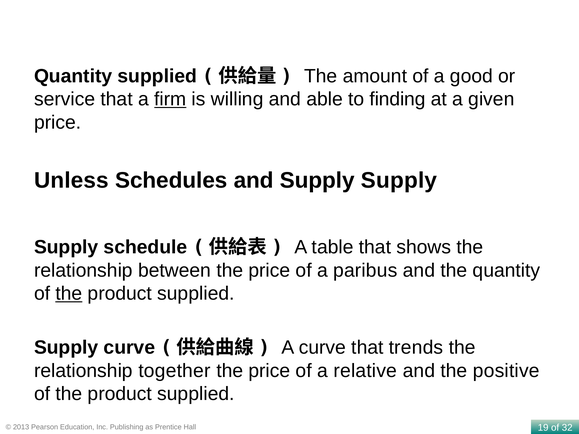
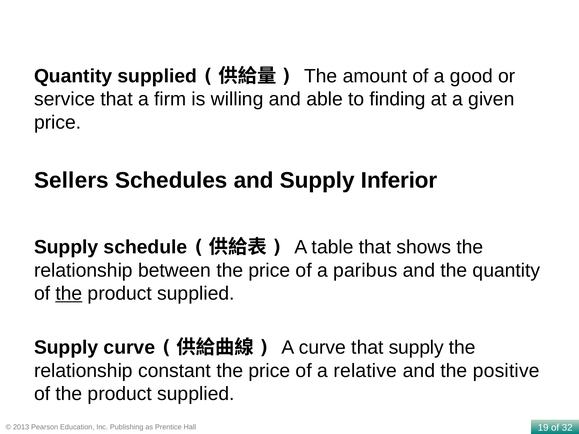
firm underline: present -> none
Unless: Unless -> Sellers
Supply Supply: Supply -> Inferior
that trends: trends -> supply
together: together -> constant
